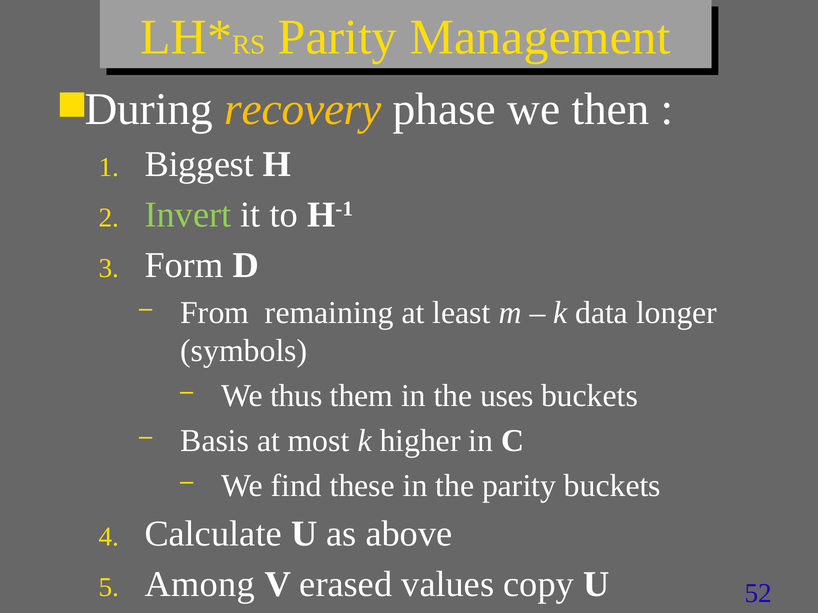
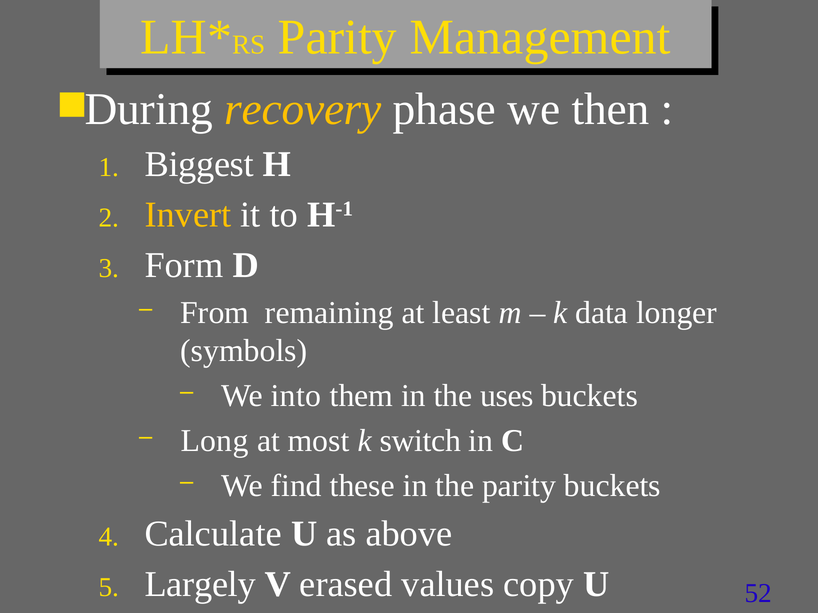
Invert colour: light green -> yellow
thus: thus -> into
Basis: Basis -> Long
higher: higher -> switch
Among: Among -> Largely
